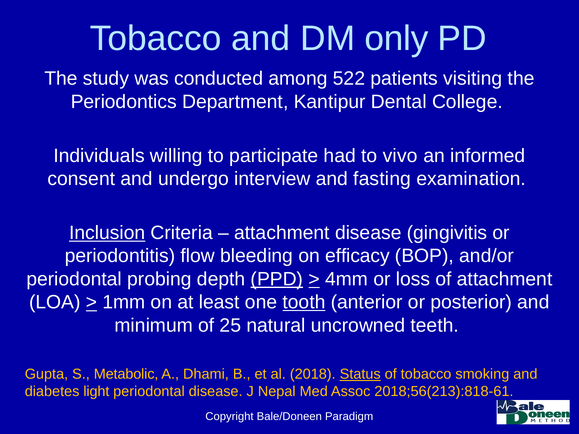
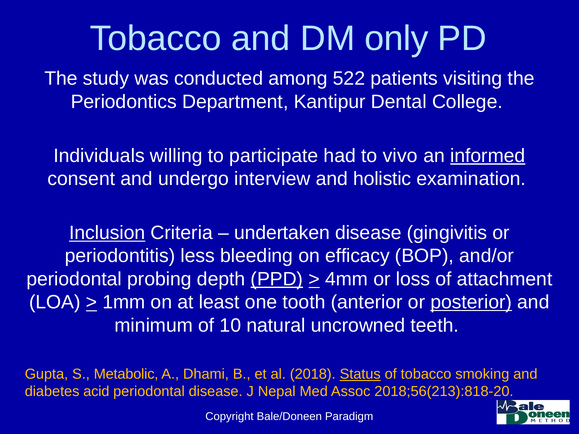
informed underline: none -> present
fasting: fasting -> holistic
attachment at (282, 233): attachment -> undertaken
flow: flow -> less
tooth underline: present -> none
posterior underline: none -> present
25: 25 -> 10
light: light -> acid
2018;56(213):818-61: 2018;56(213):818-61 -> 2018;56(213):818-20
